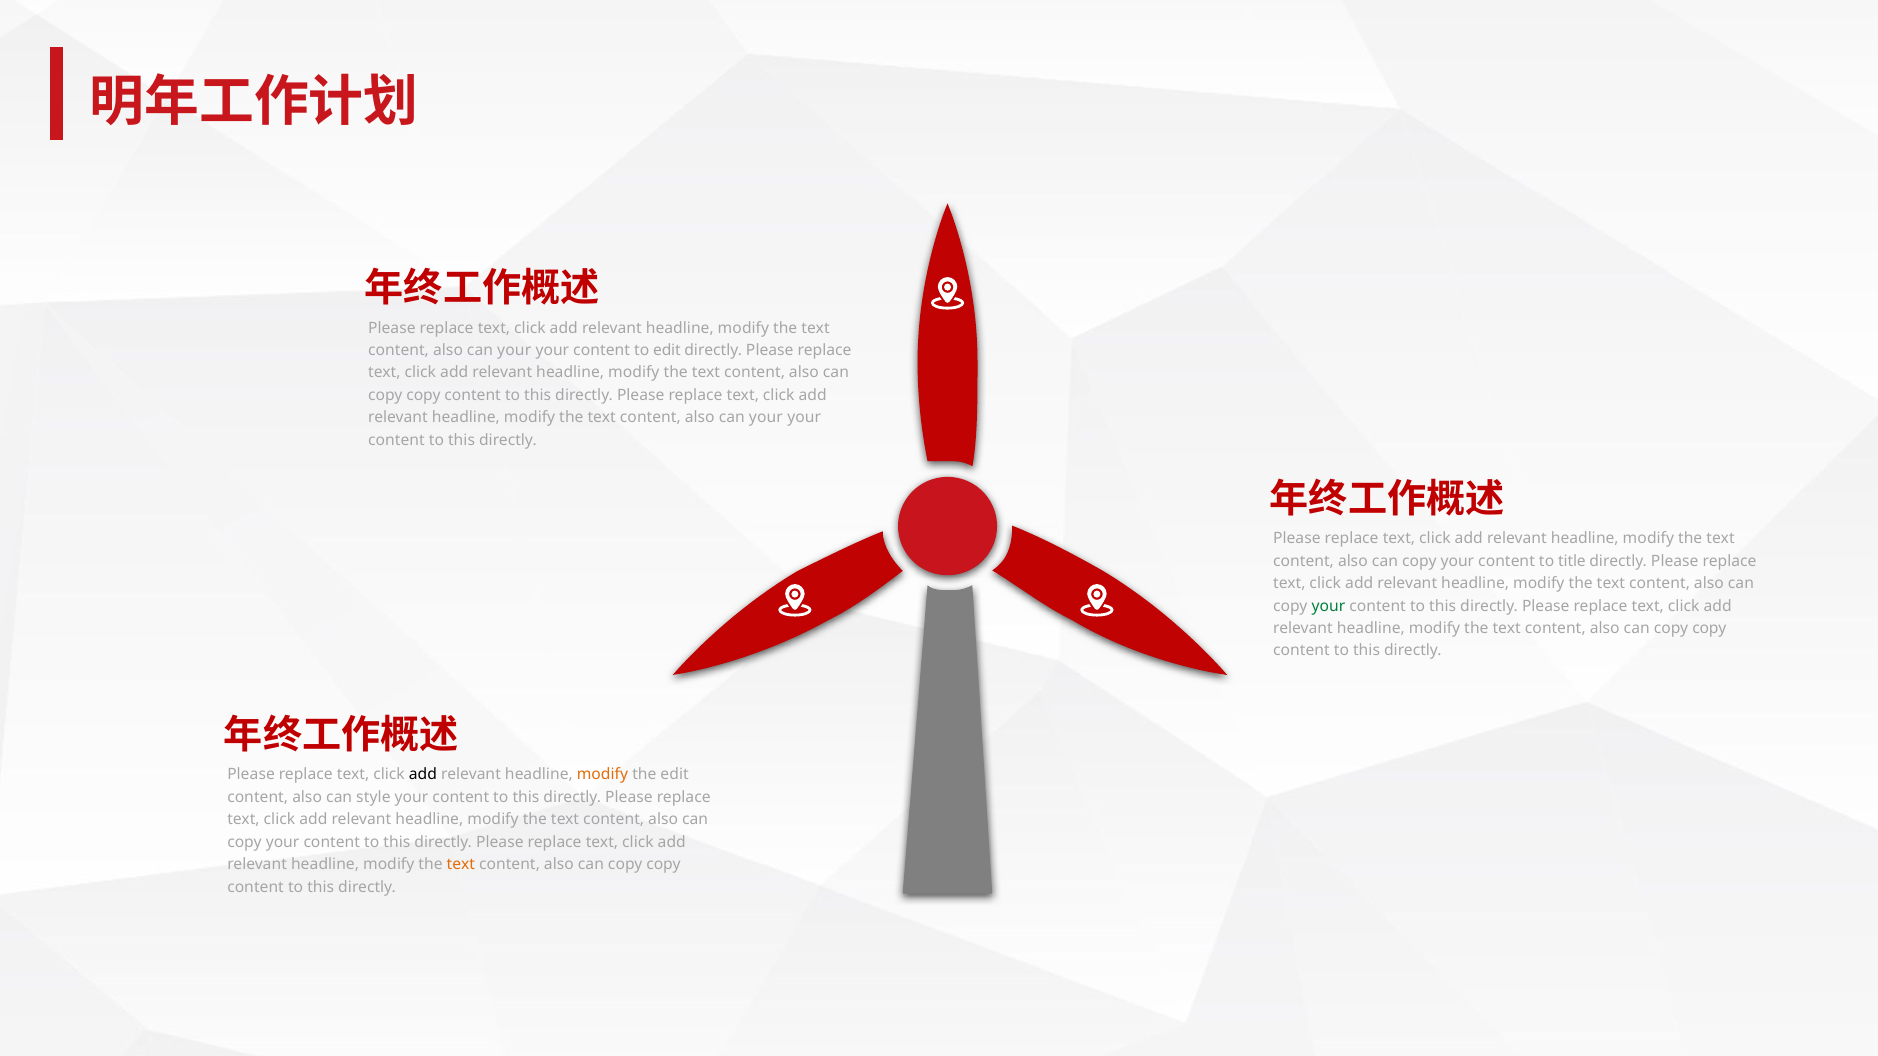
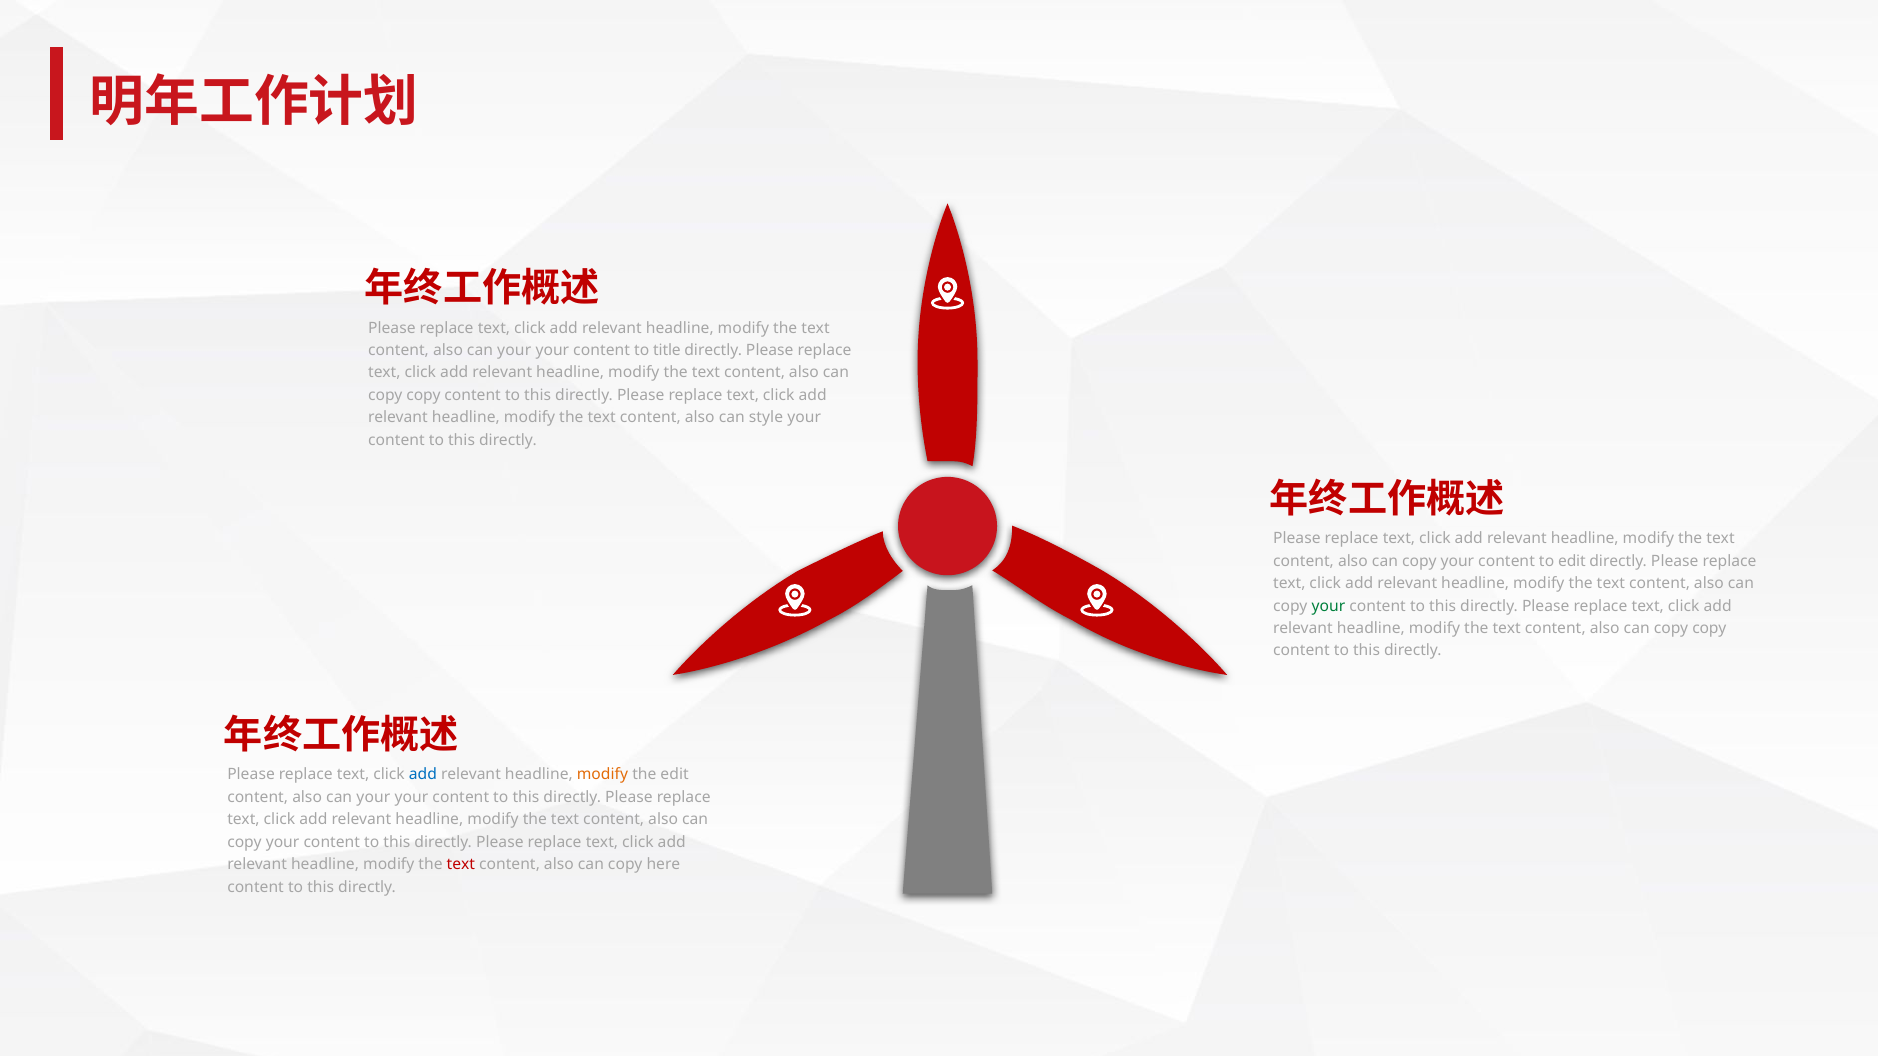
to edit: edit -> title
your at (766, 418): your -> style
to title: title -> edit
add at (423, 775) colour: black -> blue
style at (373, 798): style -> your
text at (461, 865) colour: orange -> red
copy at (663, 865): copy -> here
